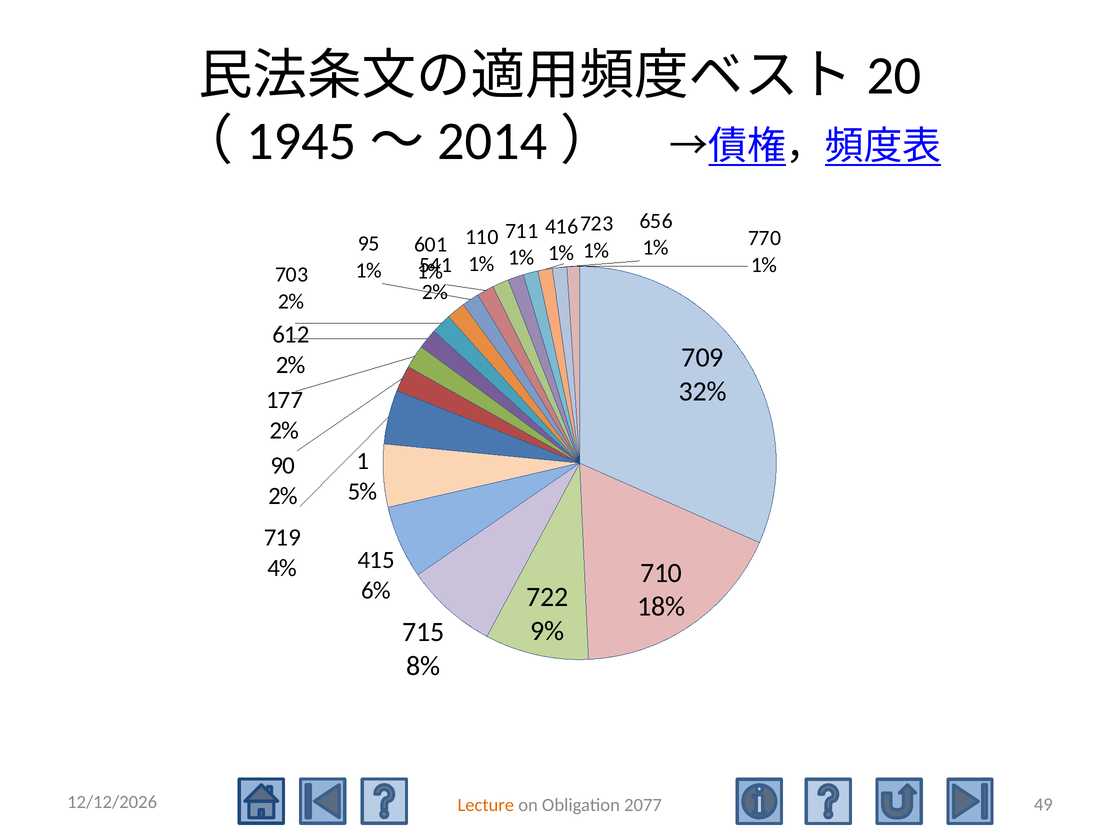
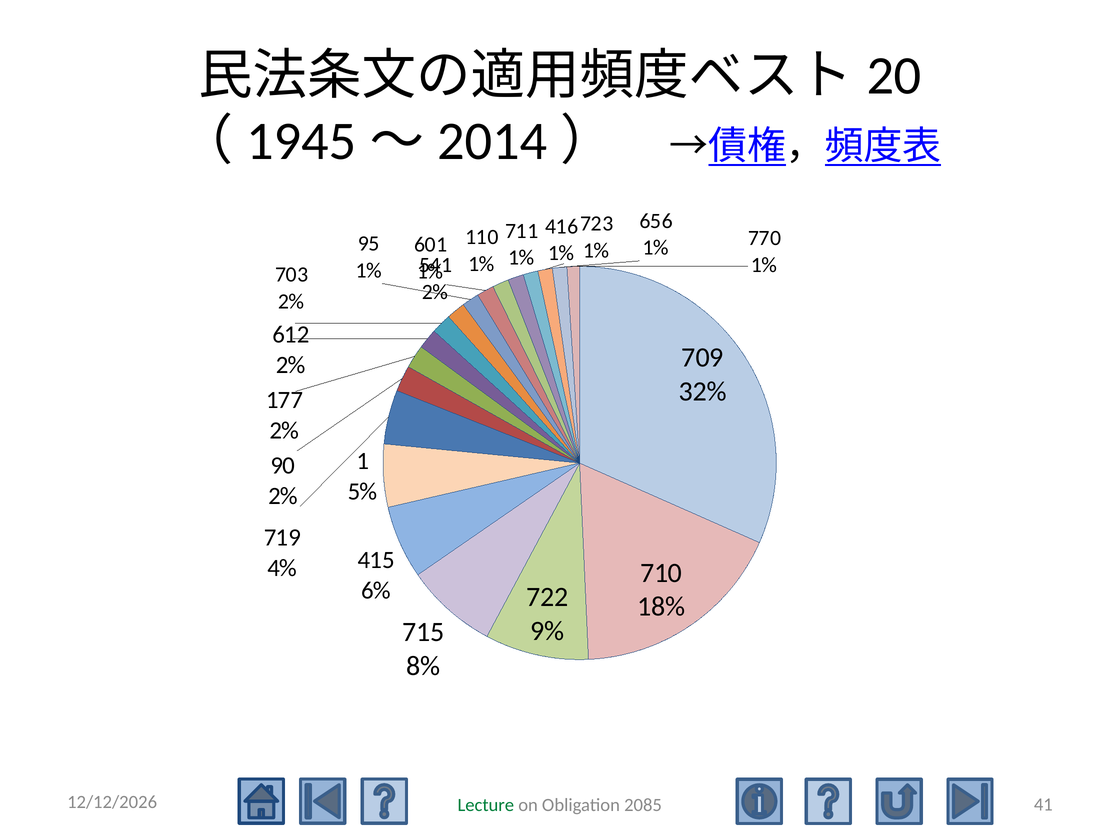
49: 49 -> 41
Lecture colour: orange -> green
2077: 2077 -> 2085
